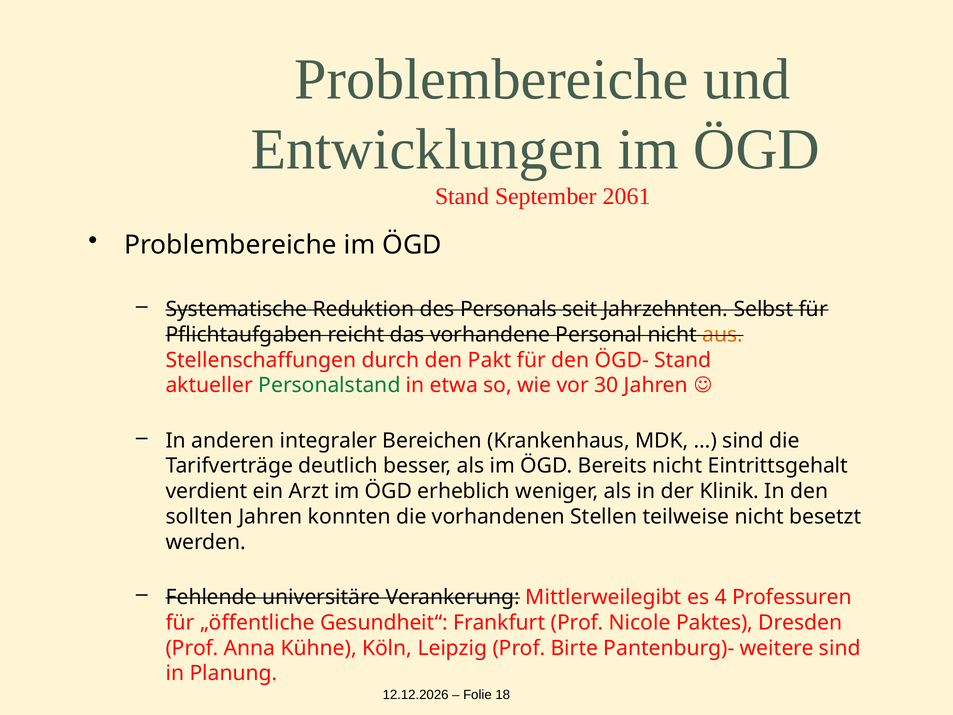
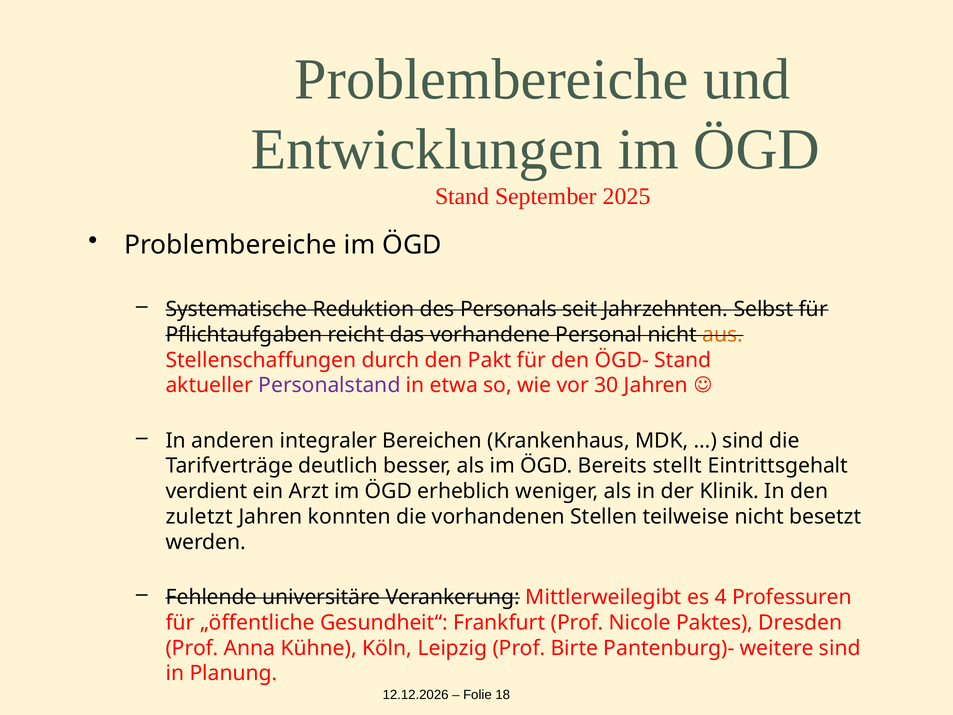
2061: 2061 -> 2025
Personalstand colour: green -> purple
Bereits nicht: nicht -> stellt
sollten: sollten -> zuletzt
